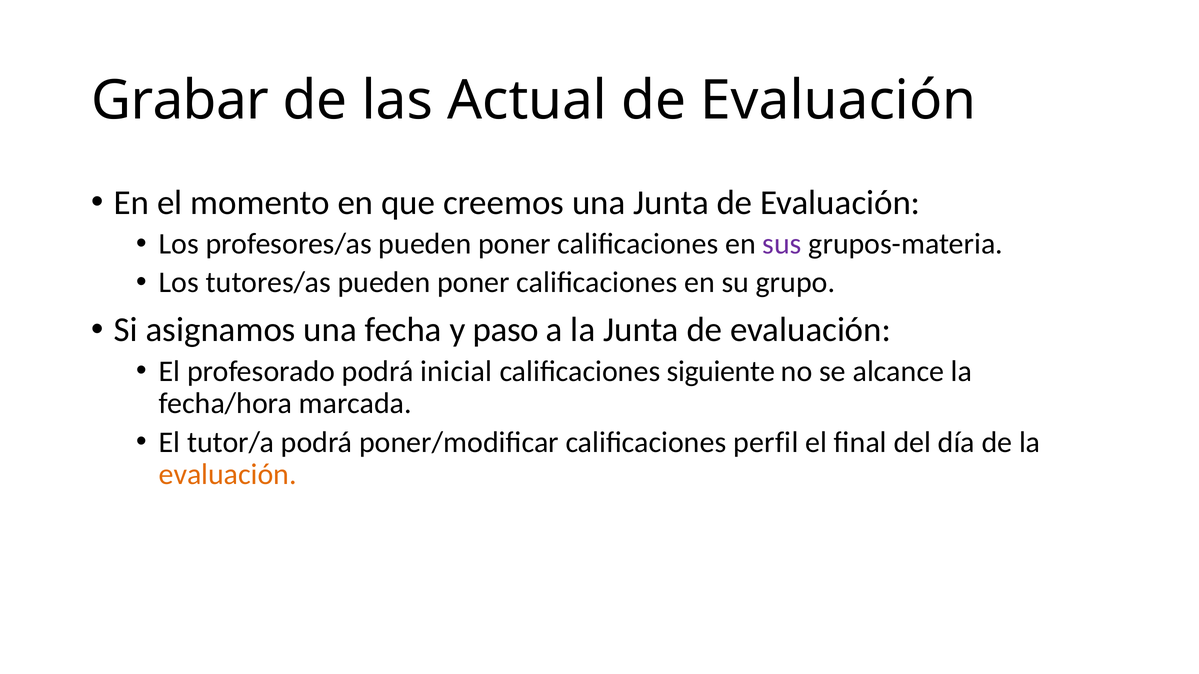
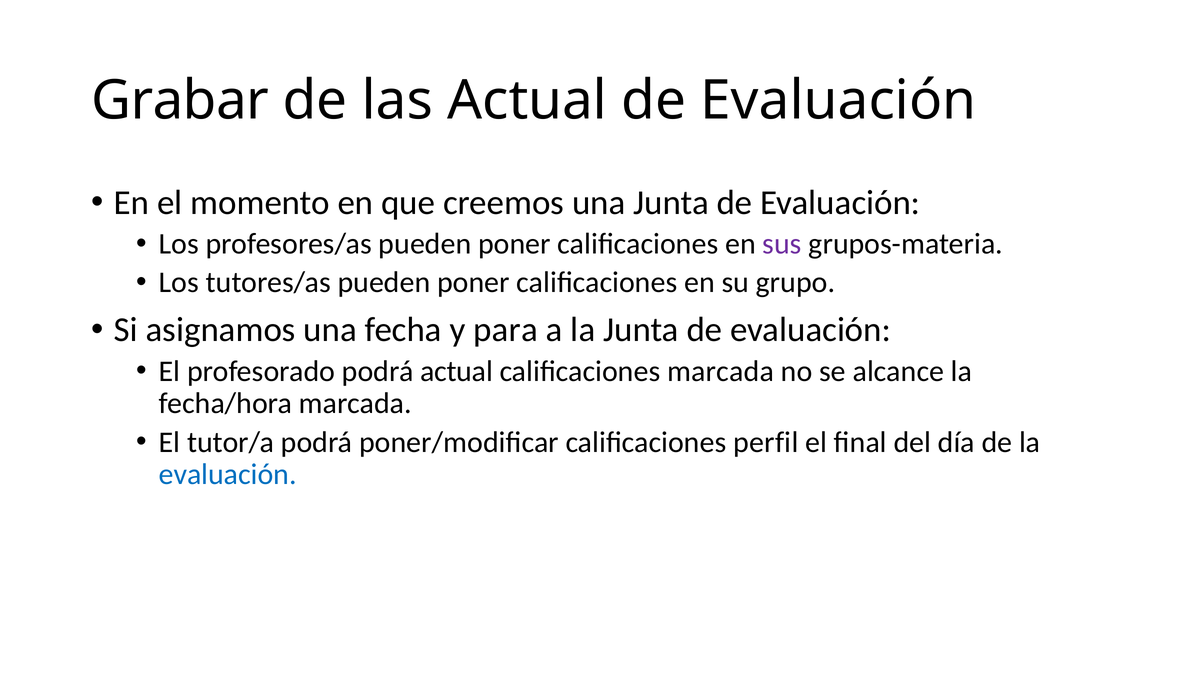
paso: paso -> para
podrá inicial: inicial -> actual
calificaciones siguiente: siguiente -> marcada
evaluación at (228, 475) colour: orange -> blue
